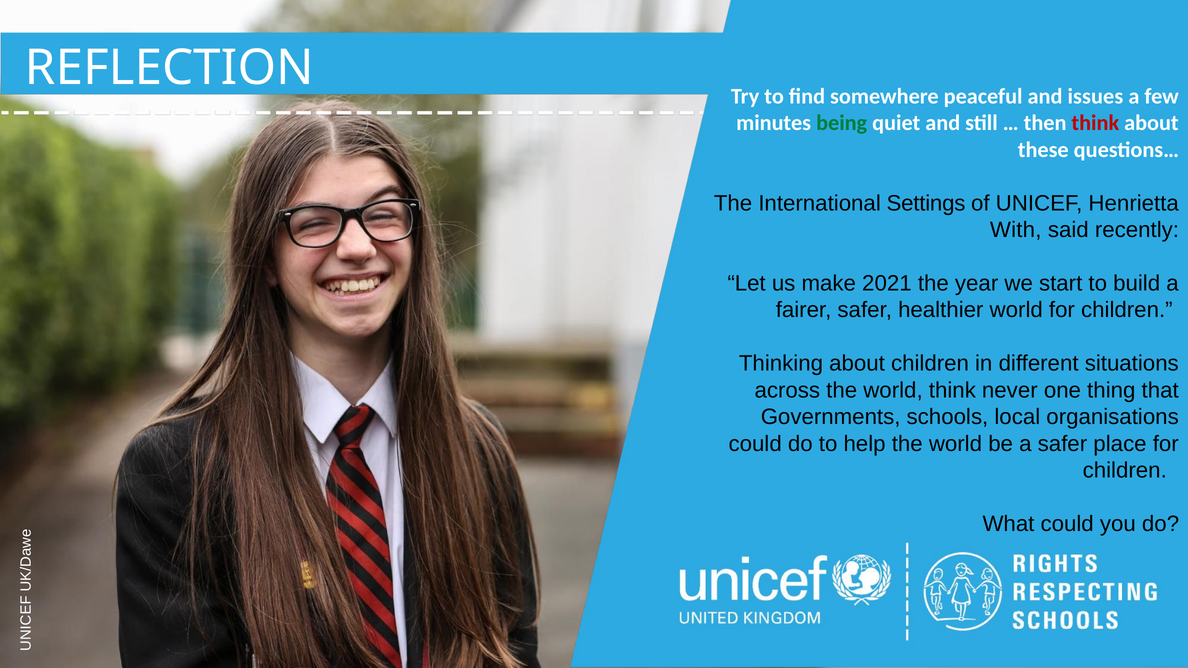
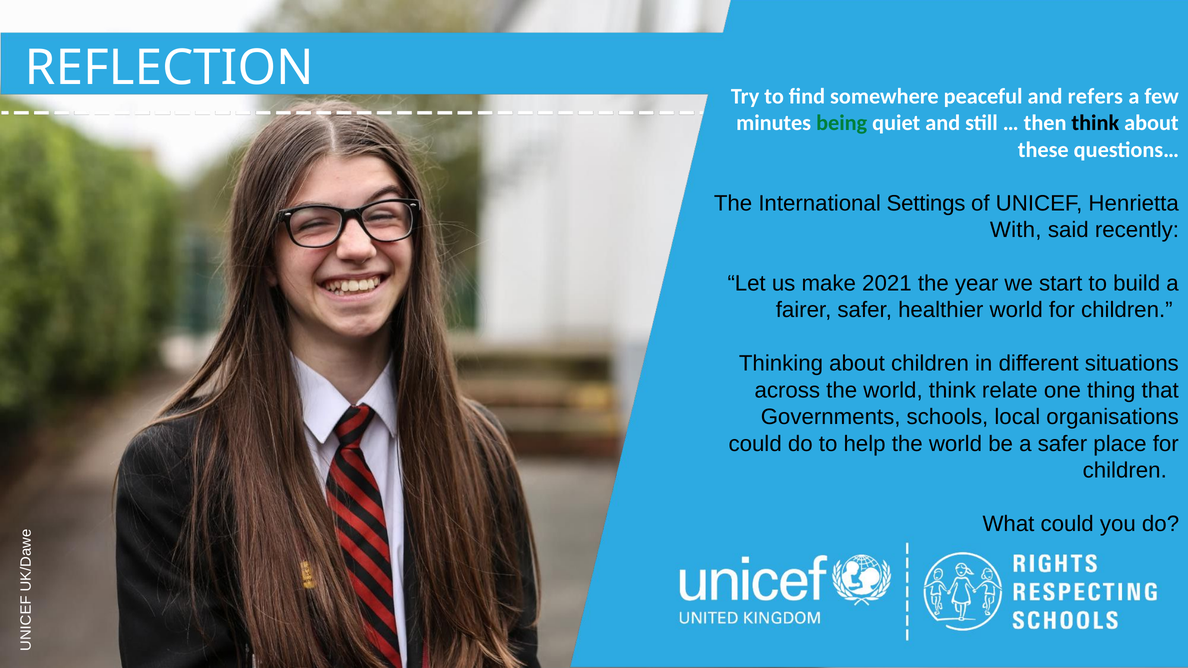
issues: issues -> refers
think at (1095, 123) colour: red -> black
never: never -> relate
